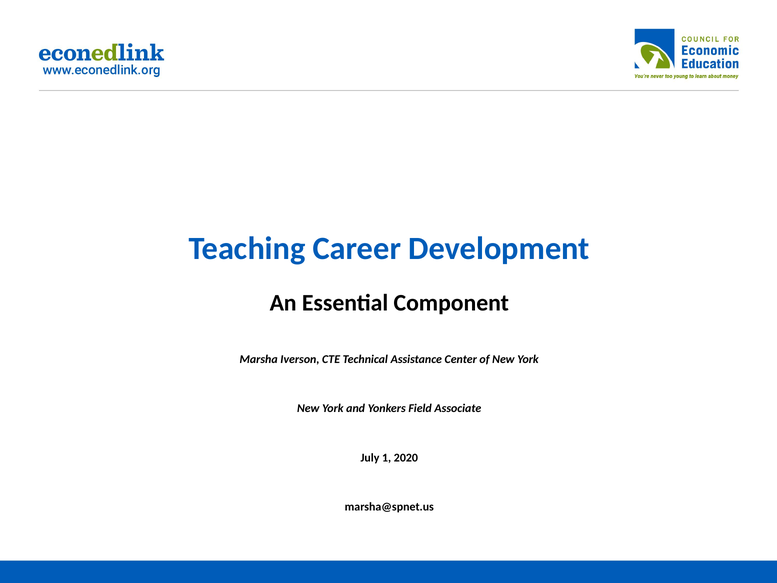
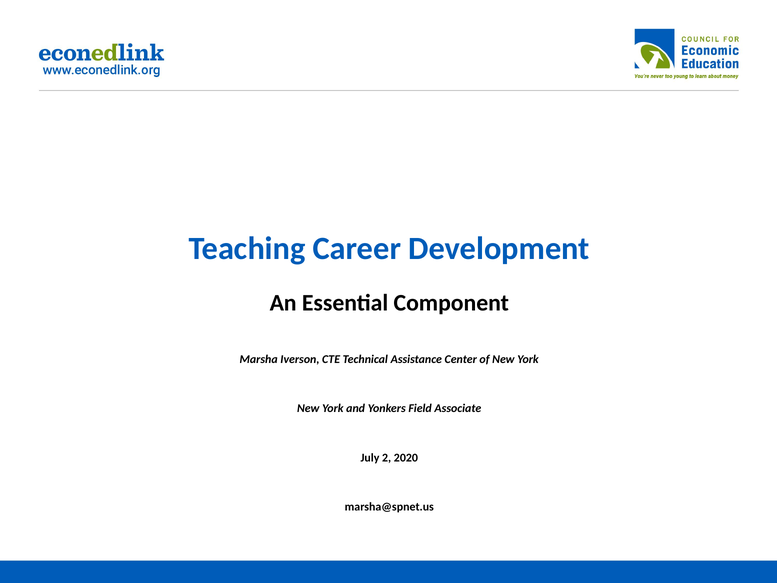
1: 1 -> 2
